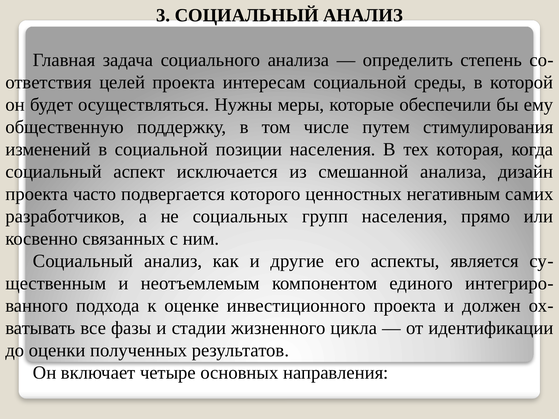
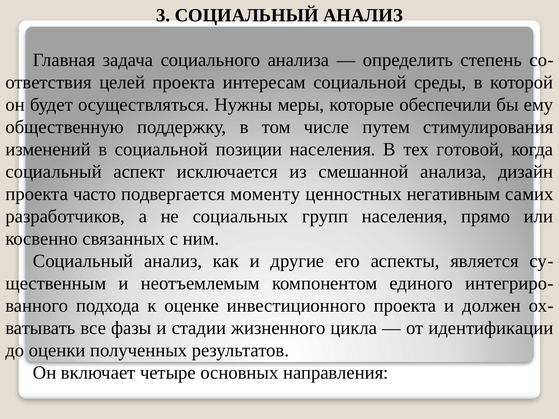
которая: которая -> готовой
которого: которого -> моменту
